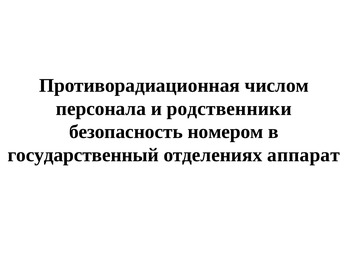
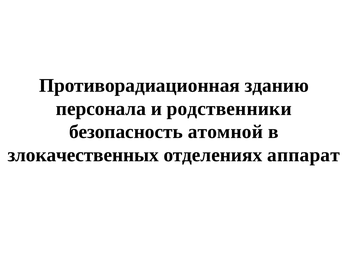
числом: числом -> зданию
номером: номером -> атомной
государственный: государственный -> злокачественных
